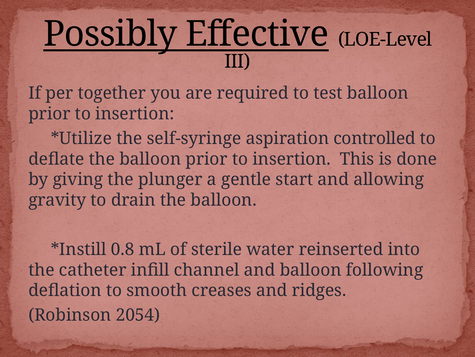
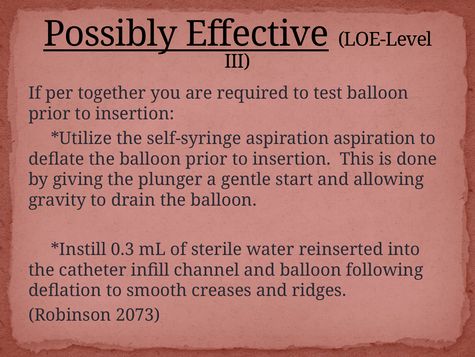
aspiration controlled: controlled -> aspiration
0.8: 0.8 -> 0.3
2054: 2054 -> 2073
